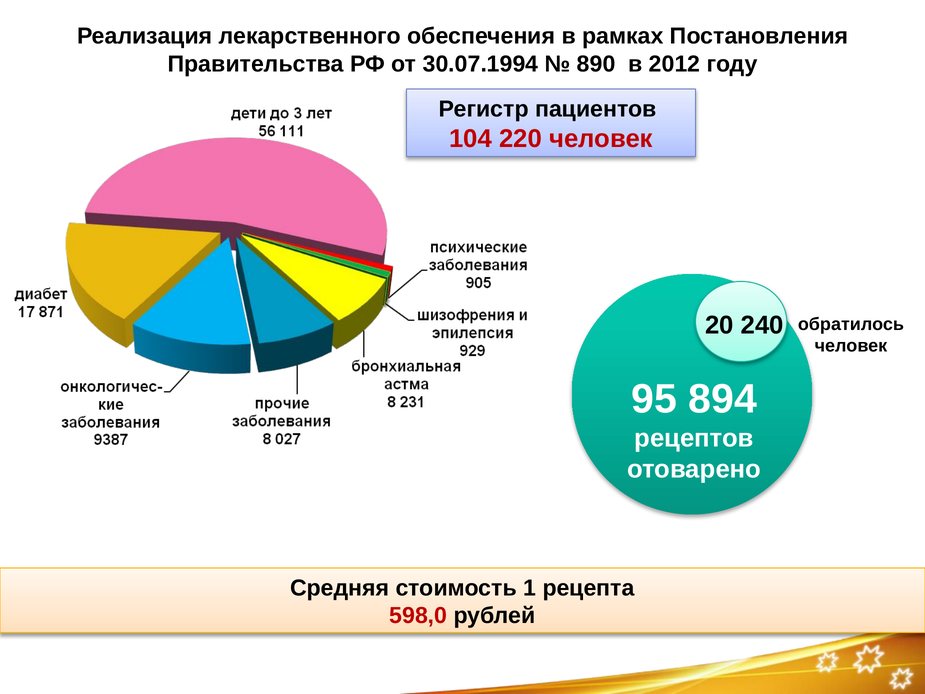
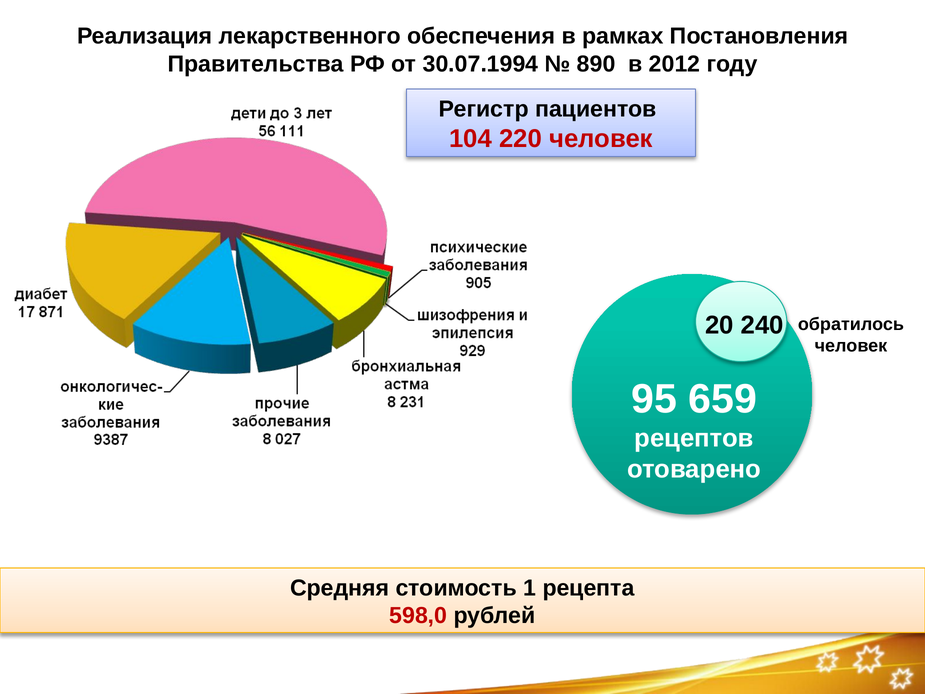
894: 894 -> 659
